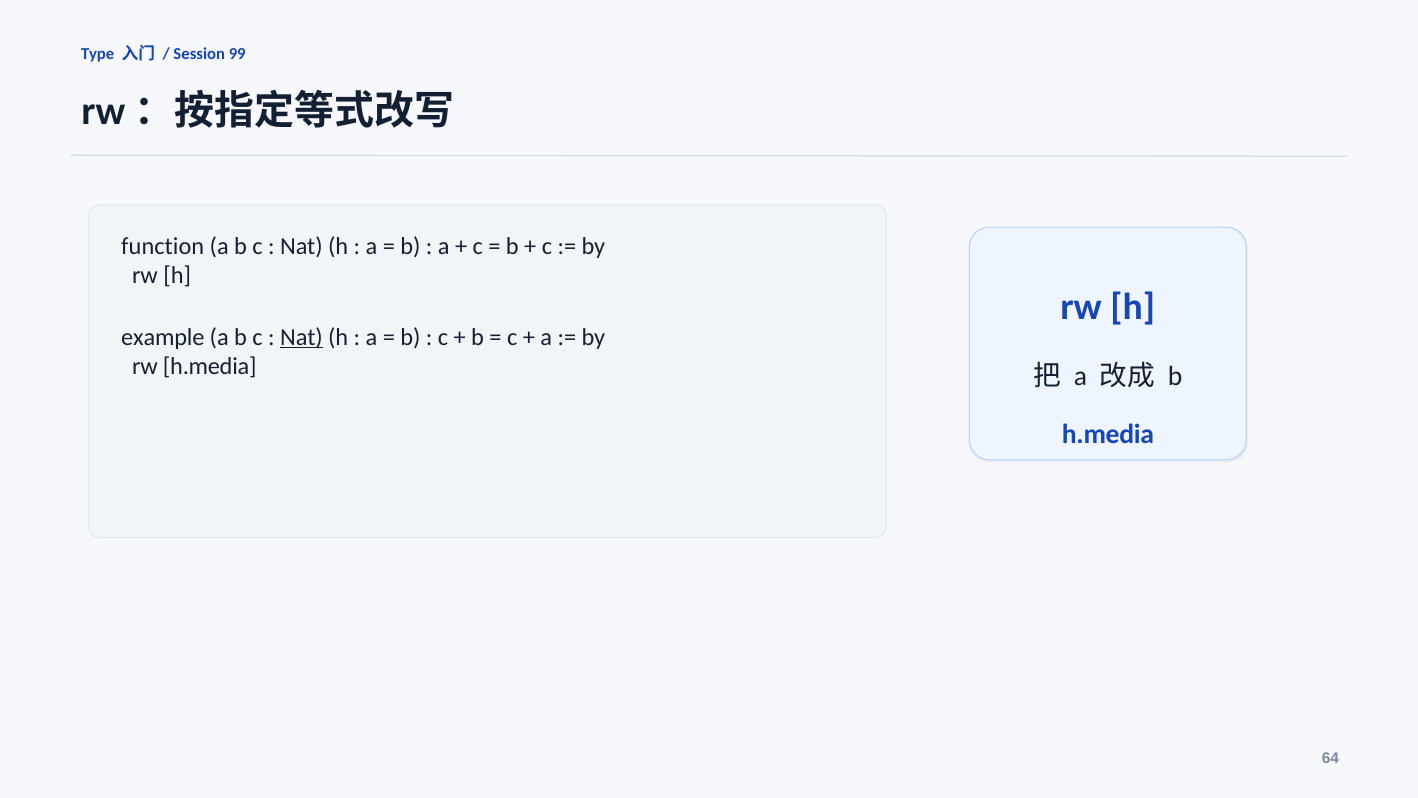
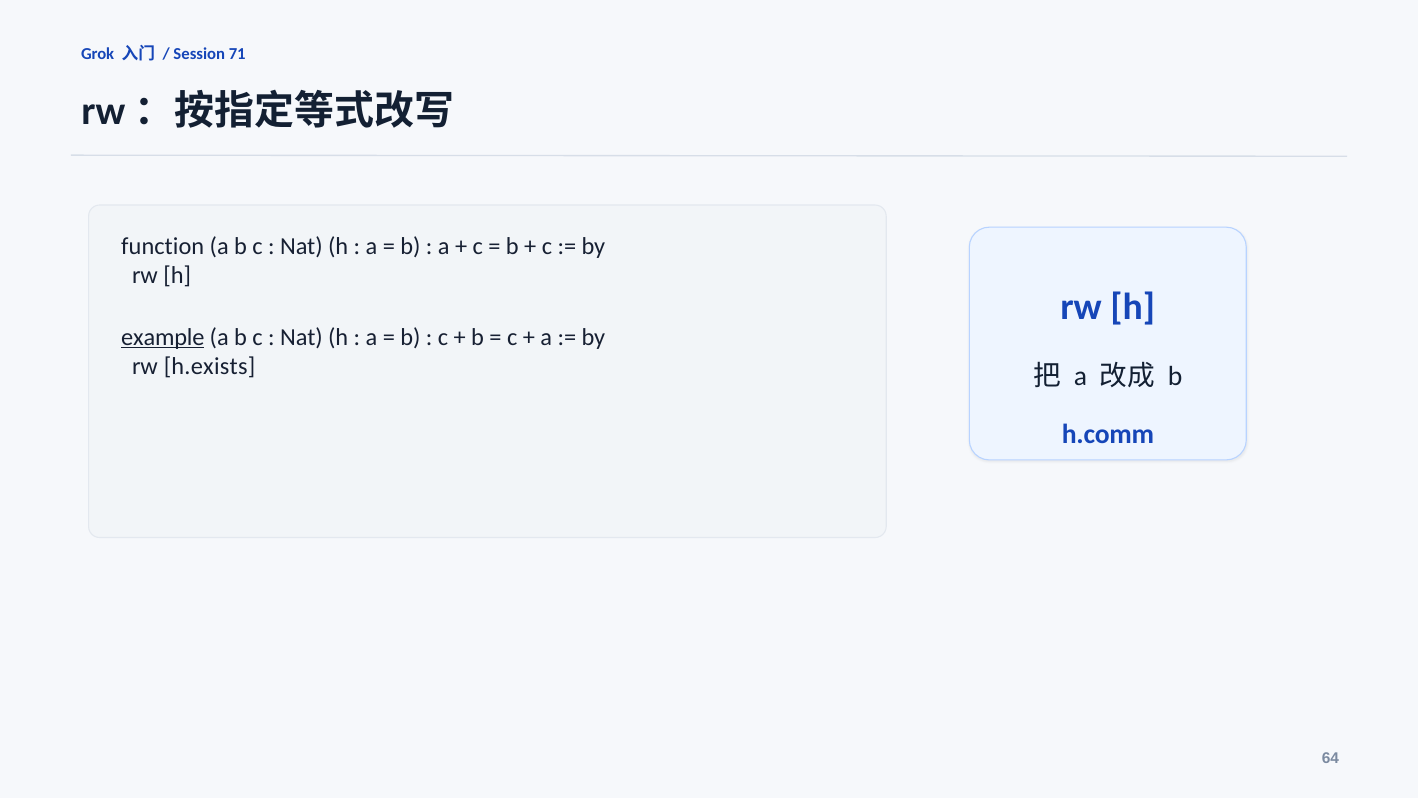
Type: Type -> Grok
99: 99 -> 71
example underline: none -> present
Nat at (301, 337) underline: present -> none
rw h.media: h.media -> h.exists
h.media at (1108, 434): h.media -> h.comm
